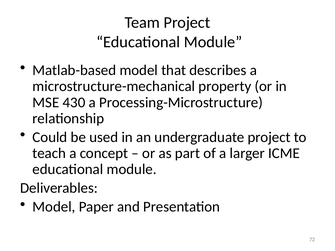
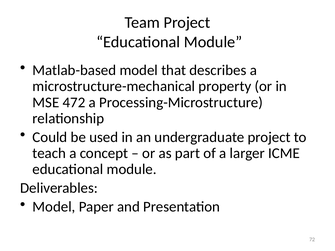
430: 430 -> 472
